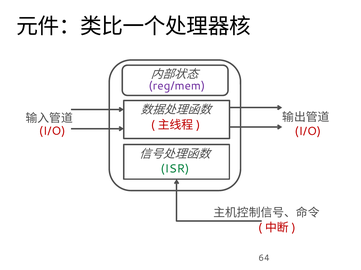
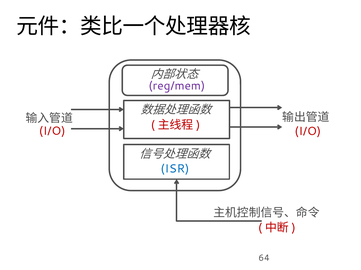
ISR colour: green -> blue
